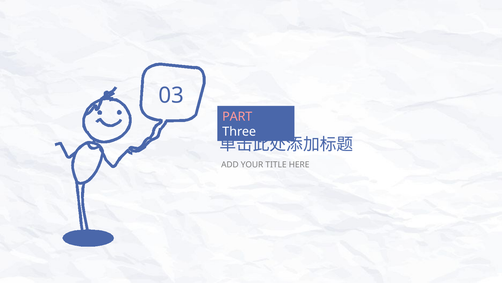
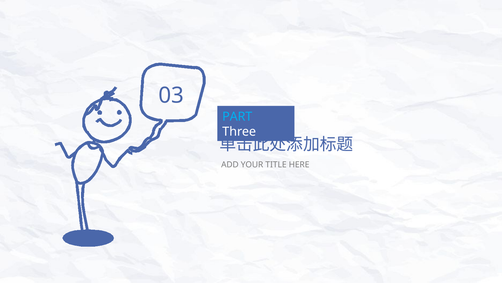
PART colour: pink -> light blue
